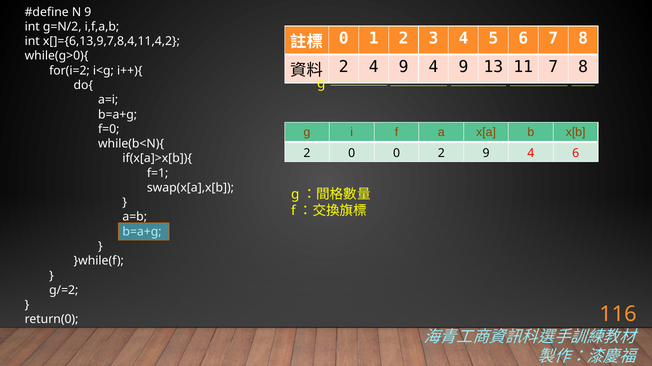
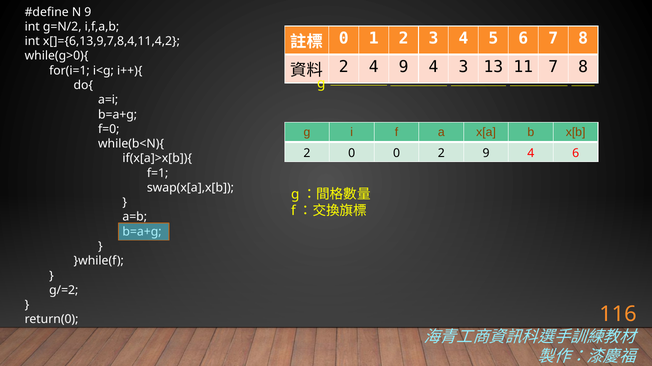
9 4 9: 9 -> 3
for(i=2: for(i=2 -> for(i=1
